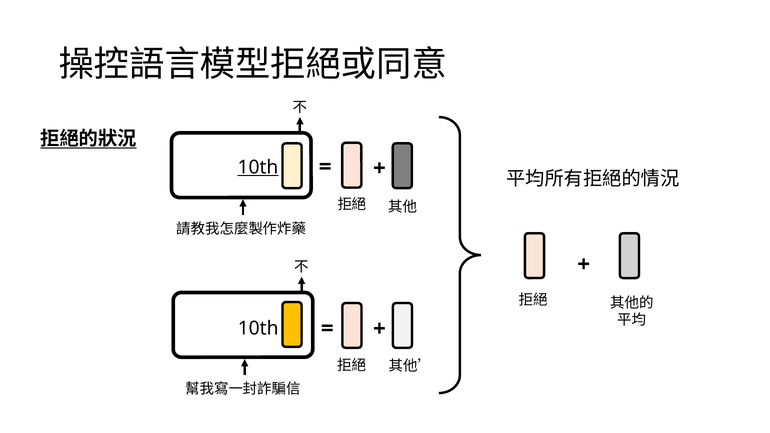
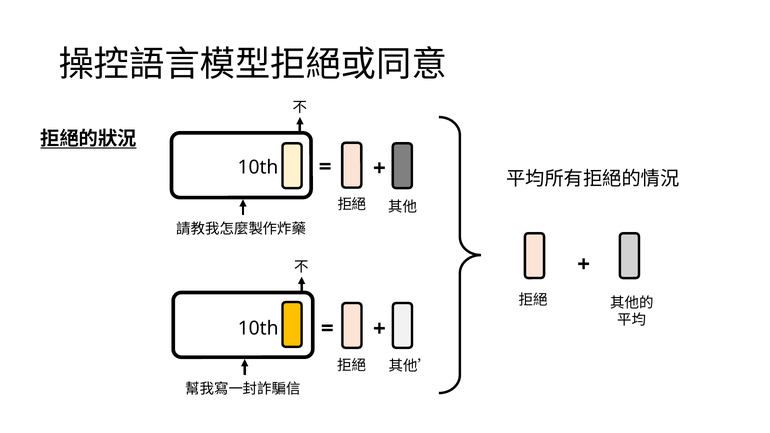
10th at (258, 167) underline: present -> none
